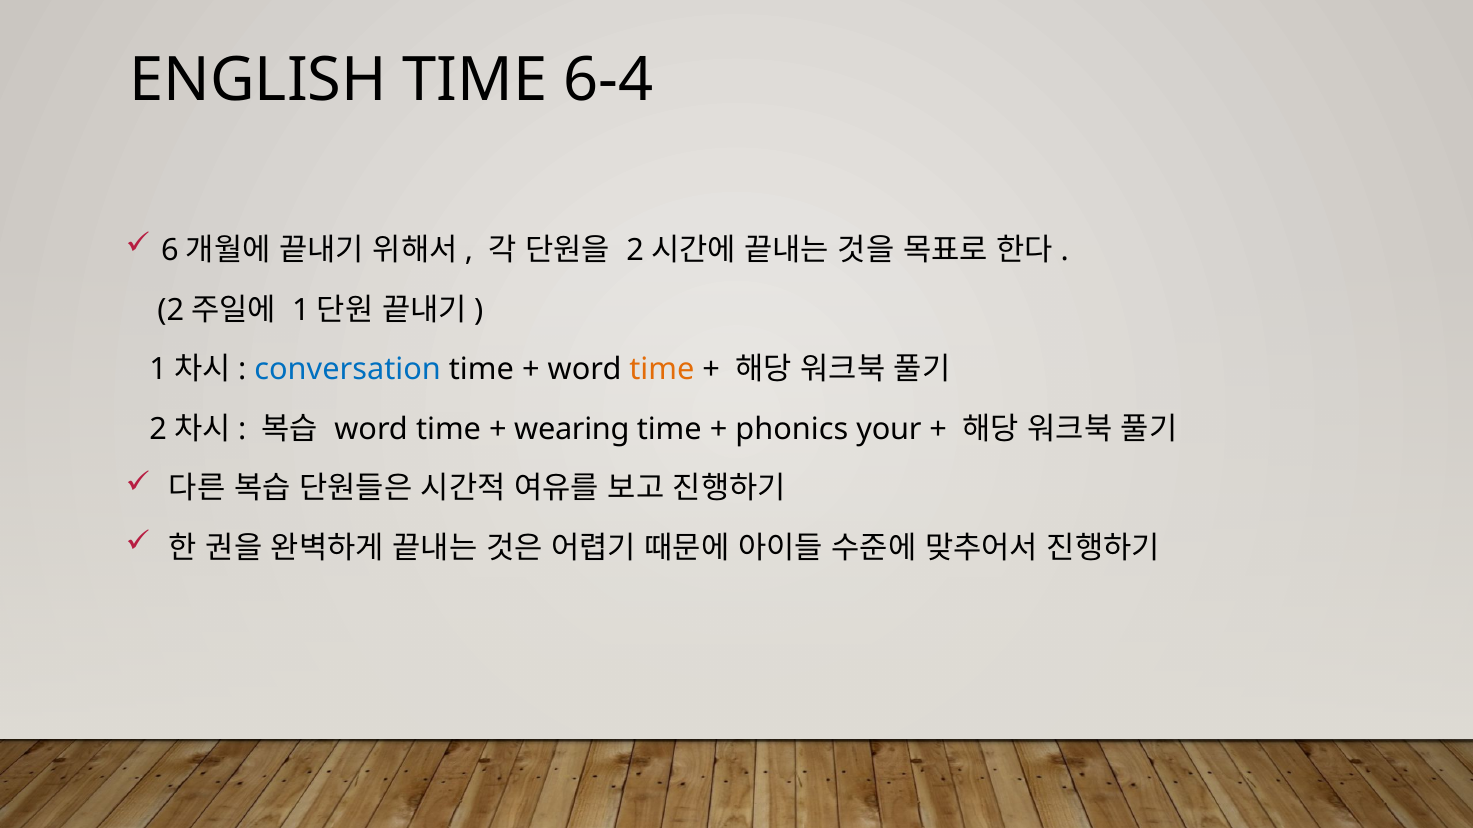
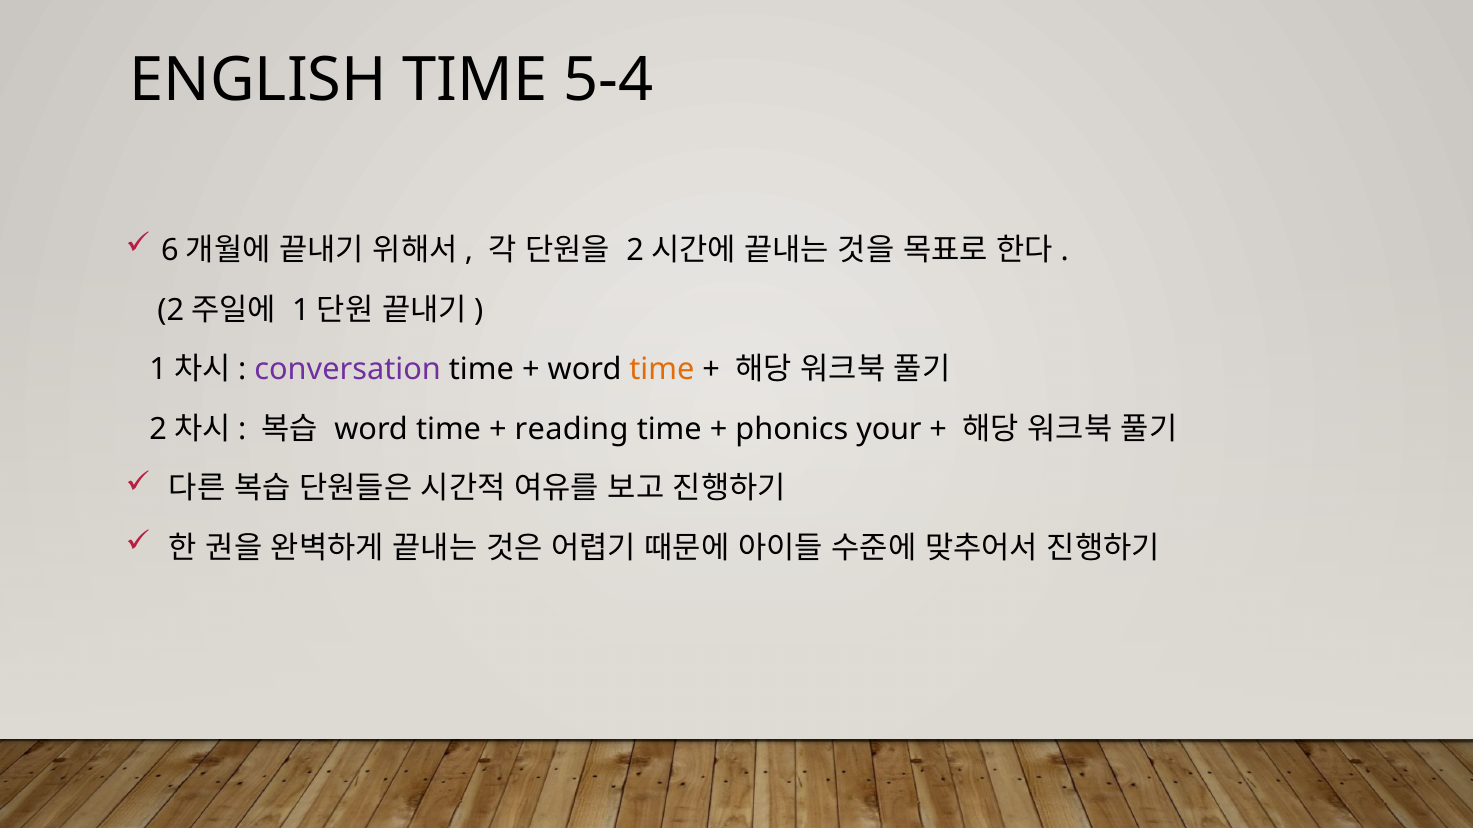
6-4: 6-4 -> 5-4
conversation colour: blue -> purple
wearing: wearing -> reading
